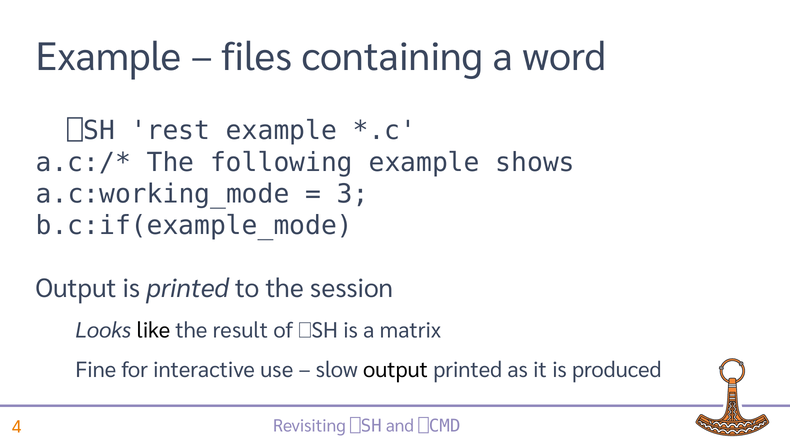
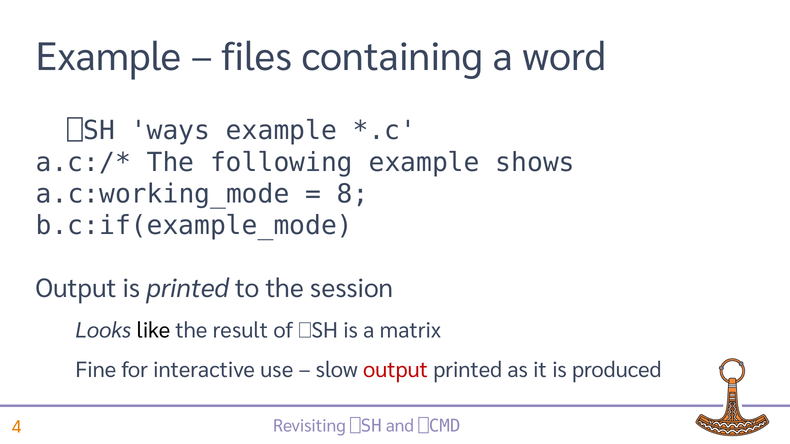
rest: rest -> ways
3: 3 -> 8
output at (396, 370) colour: black -> red
